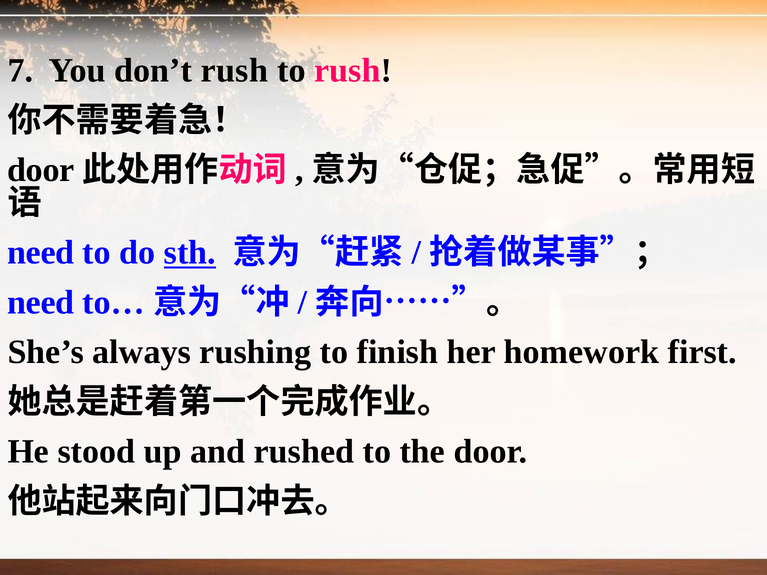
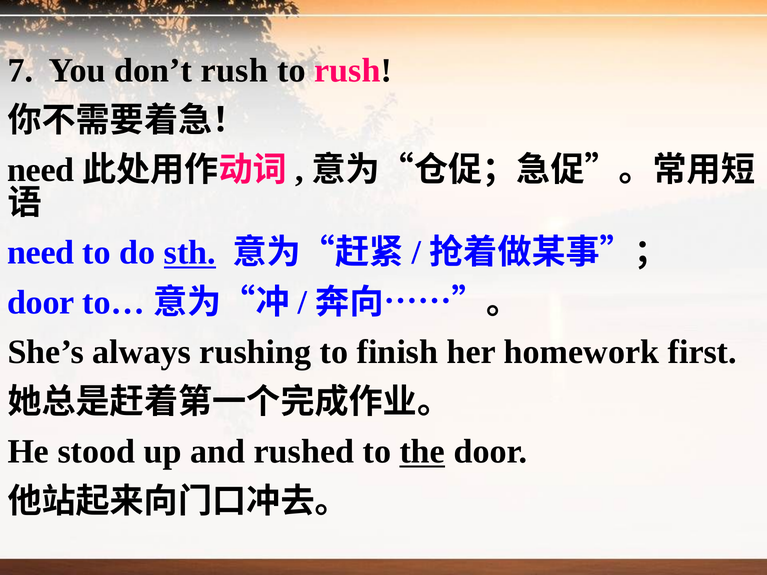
door at (41, 170): door -> need
need at (41, 303): need -> door
the underline: none -> present
